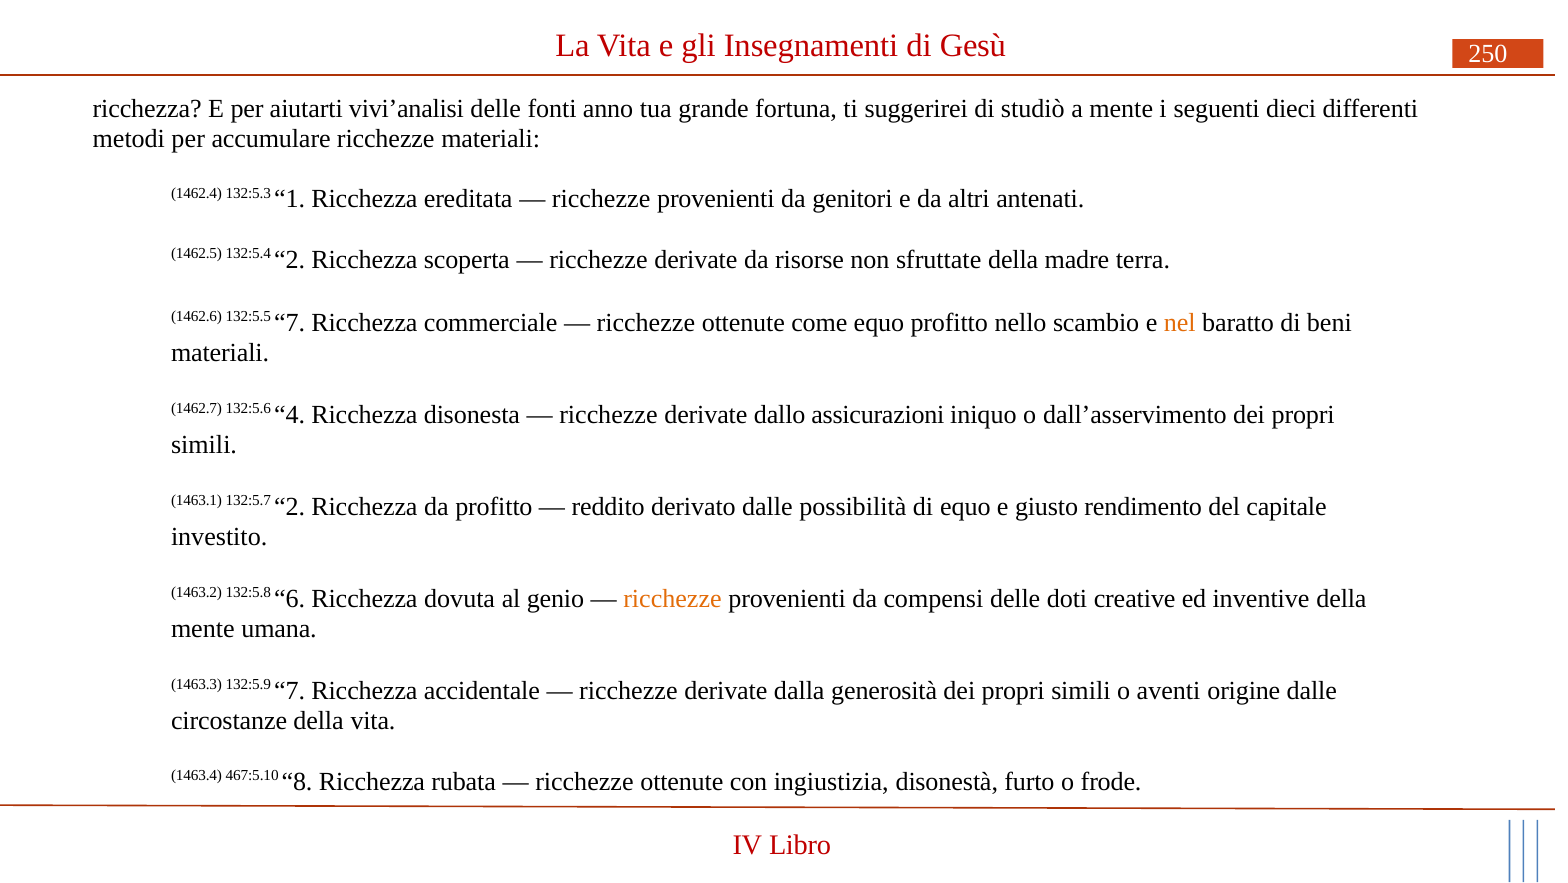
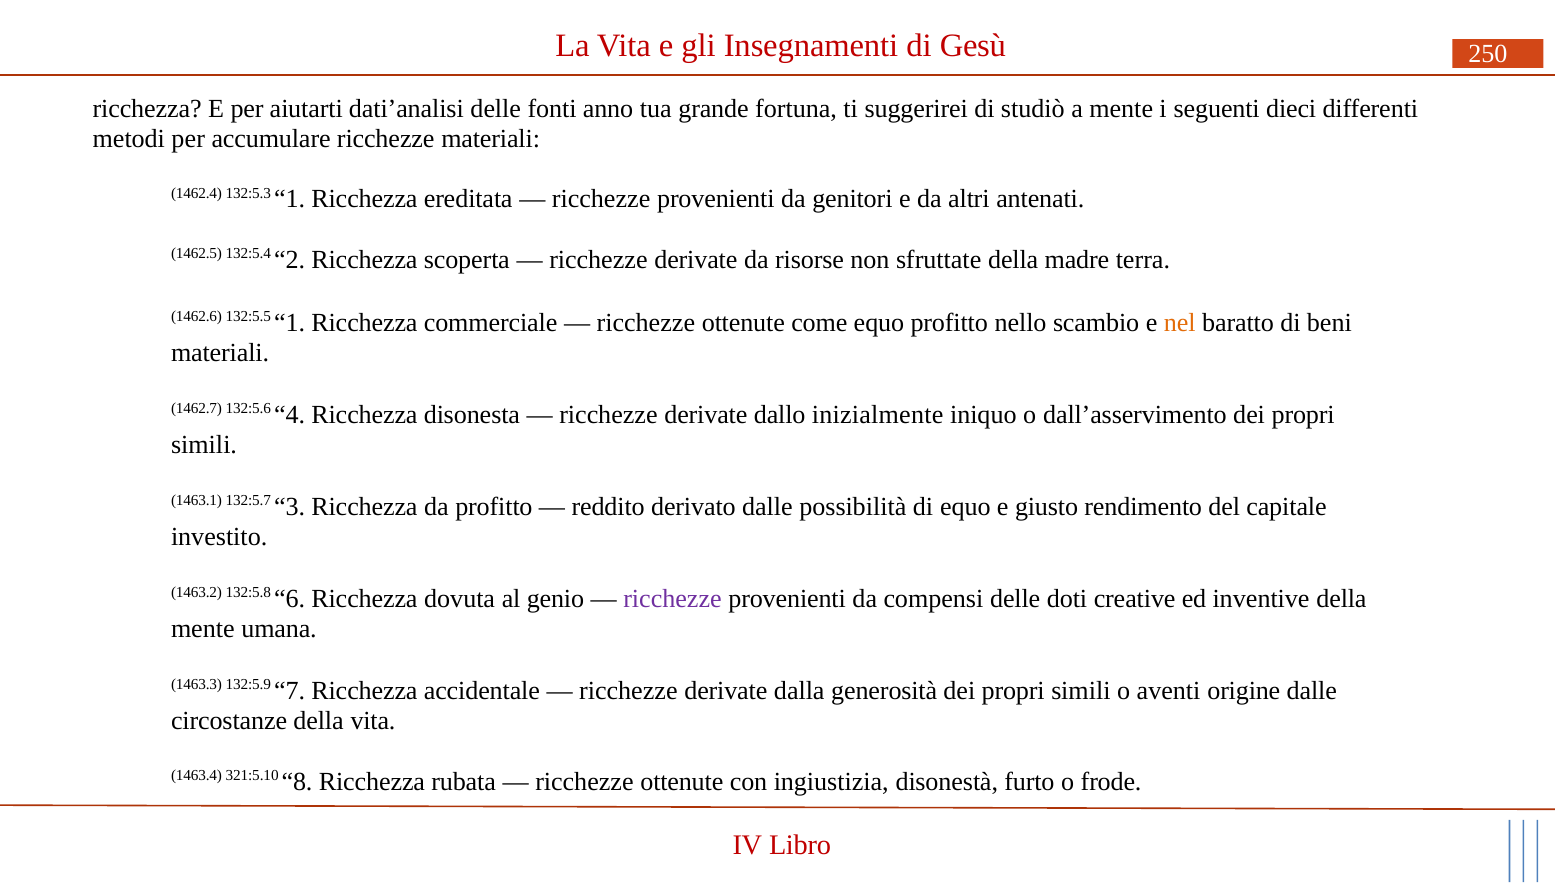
vivi’analisi: vivi’analisi -> dati’analisi
132:5.5 7: 7 -> 1
assicurazioni: assicurazioni -> inizialmente
132:5.7 2: 2 -> 3
ricchezze at (672, 598) colour: orange -> purple
467:5.10: 467:5.10 -> 321:5.10
